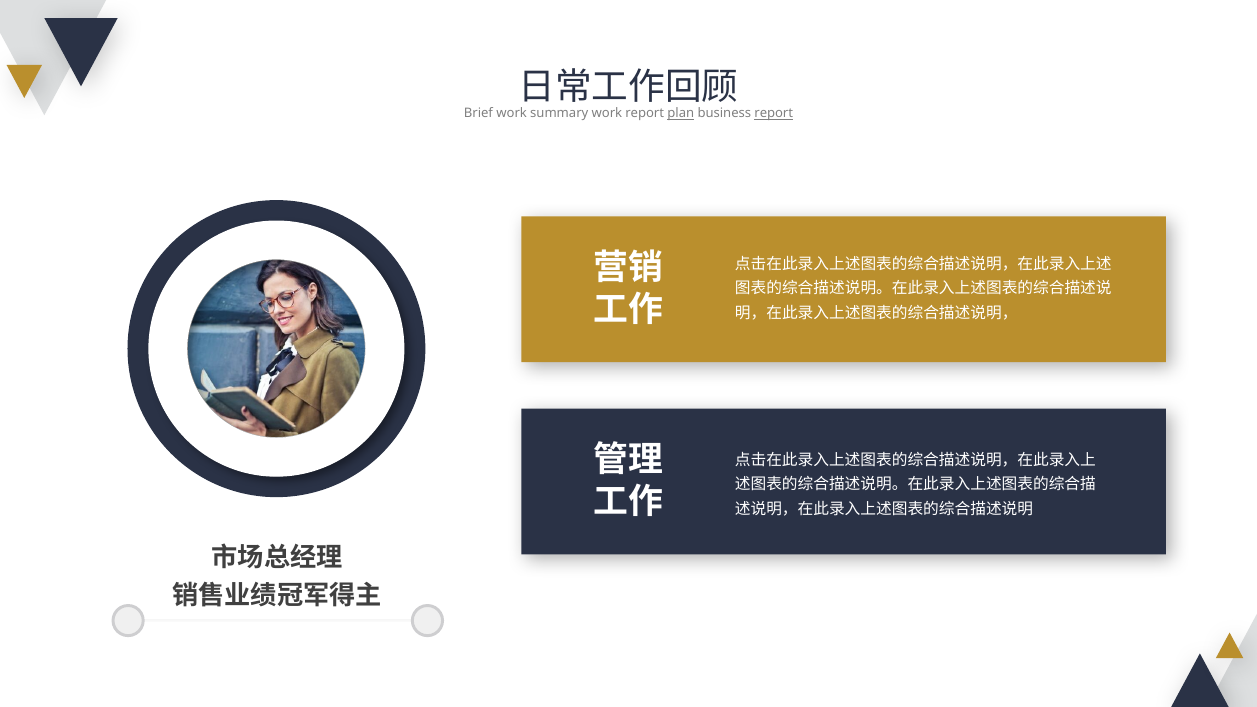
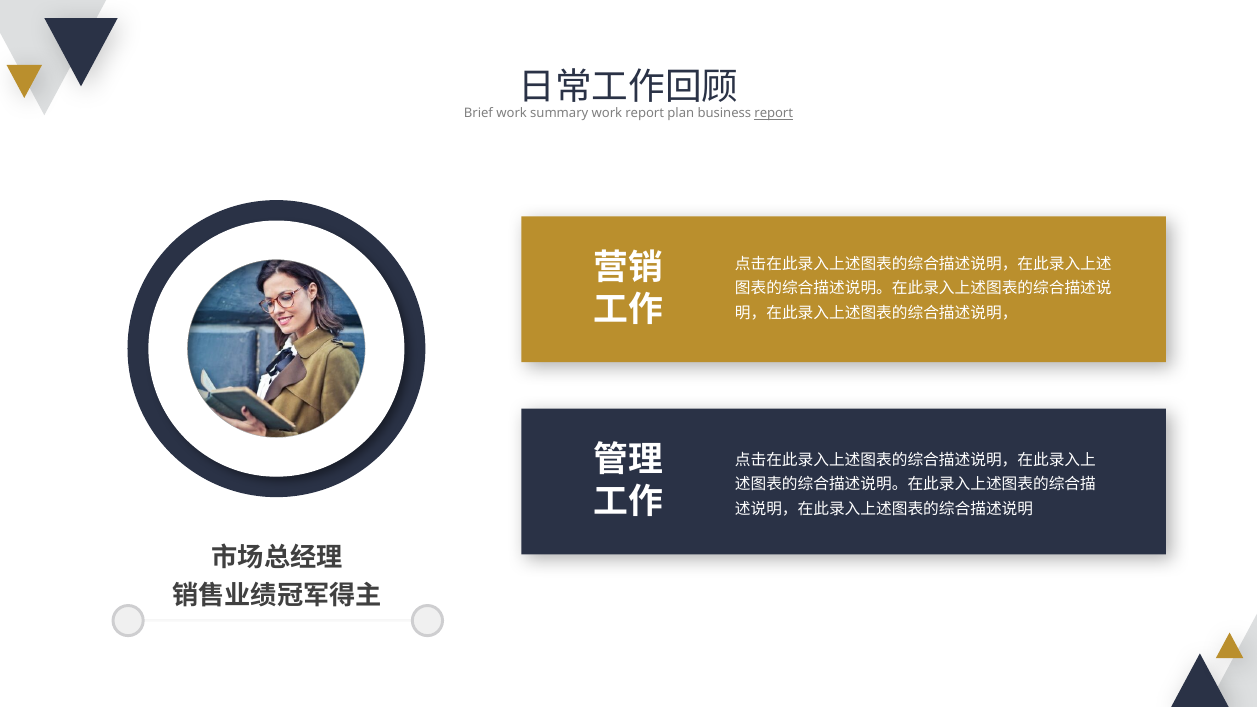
plan underline: present -> none
